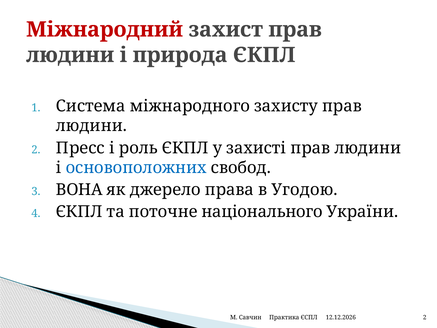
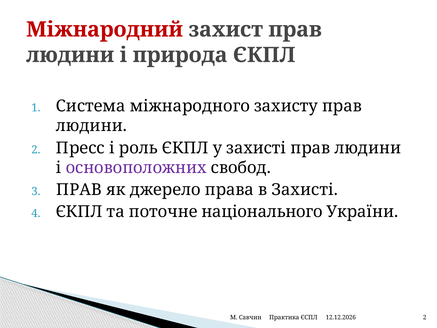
основоположних colour: blue -> purple
ВОНА at (79, 190): ВОНА -> ПРАВ
в Угодою: Угодою -> Захисті
